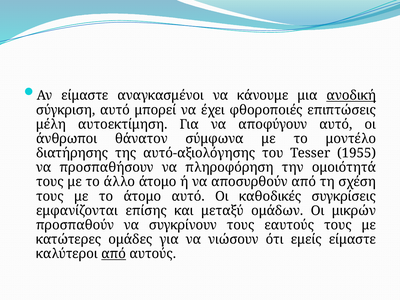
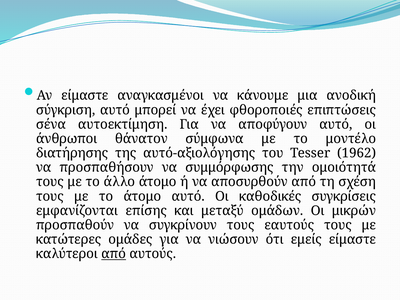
ανοδική underline: present -> none
μέλη: μέλη -> σένα
1955: 1955 -> 1962
πληροφόρηση: πληροφόρηση -> συμμόρφωσης
